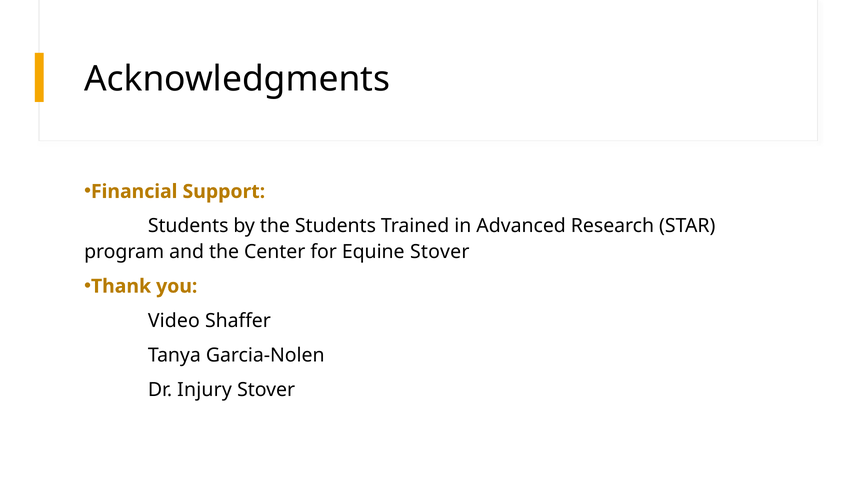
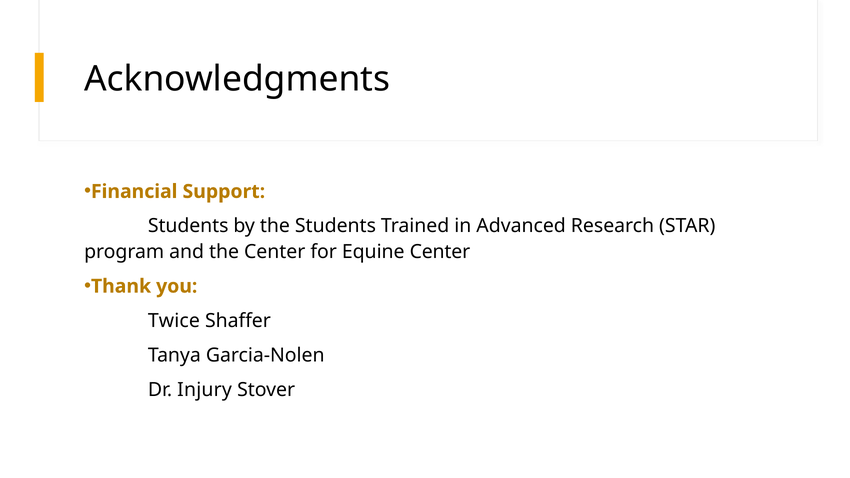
Equine Stover: Stover -> Center
Video: Video -> Twice
